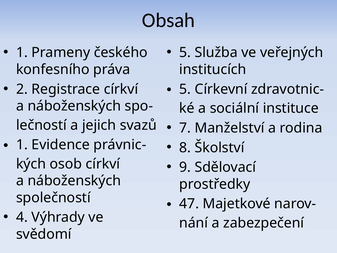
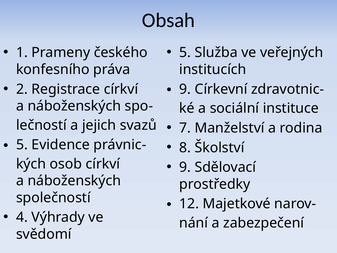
5 at (185, 89): 5 -> 9
1 at (22, 145): 1 -> 5
47: 47 -> 12
